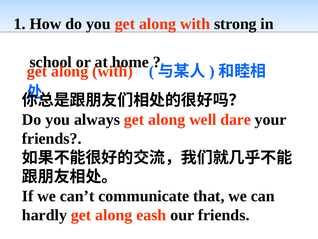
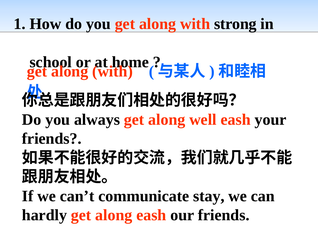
well dare: dare -> eash
that: that -> stay
